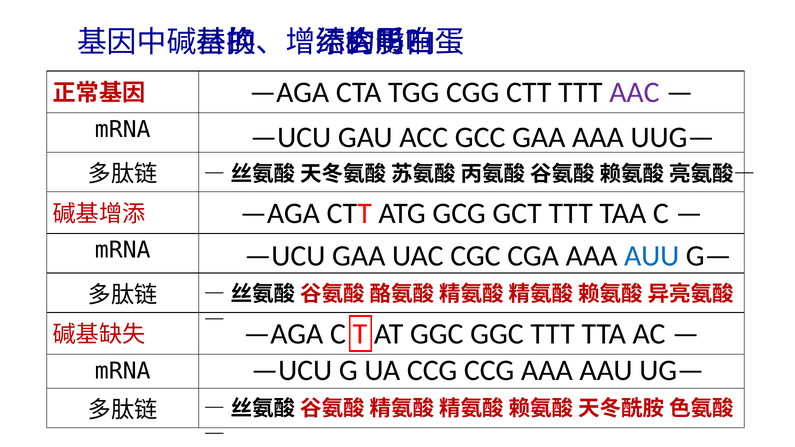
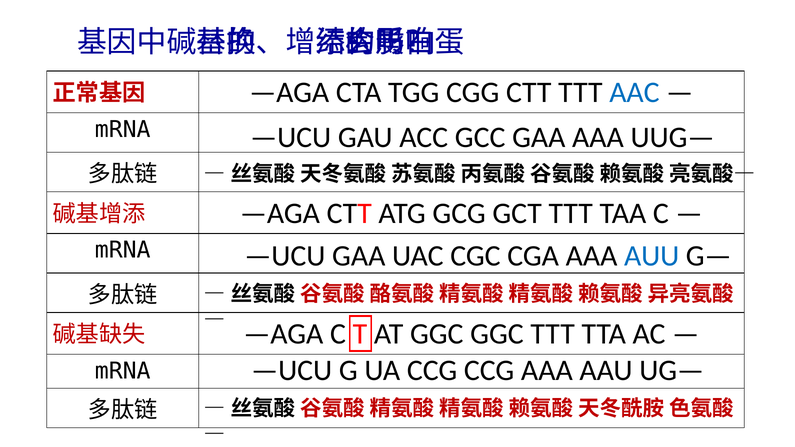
AAC colour: purple -> blue
